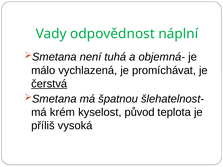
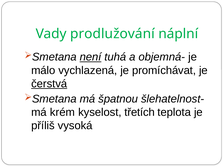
odpovědnost: odpovědnost -> prodlužování
není underline: none -> present
původ: původ -> třetích
